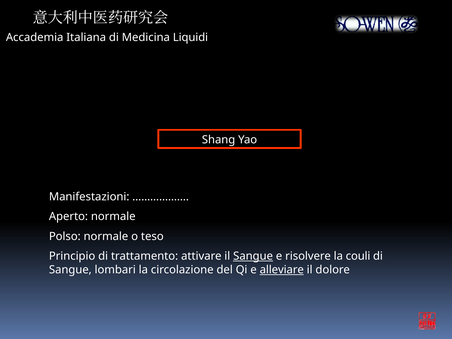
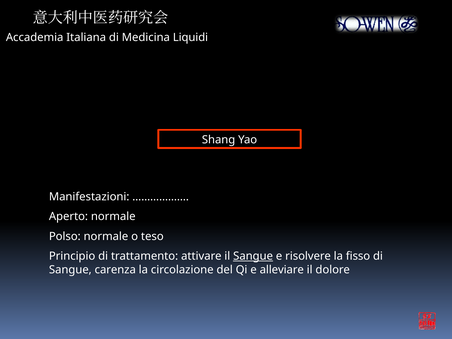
couli: couli -> fisso
lombari: lombari -> carenza
alleviare underline: present -> none
